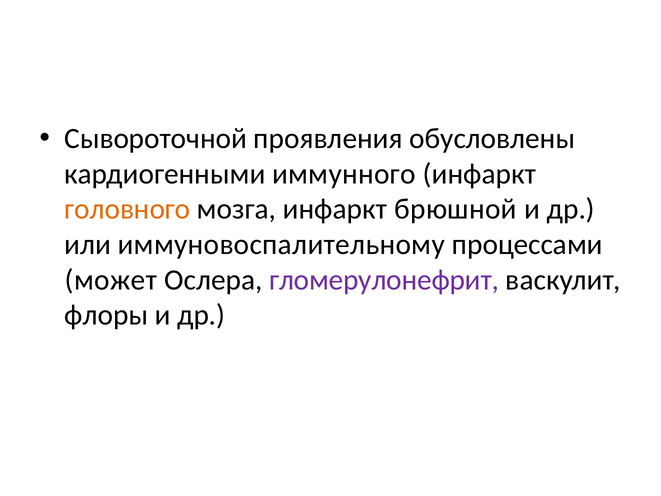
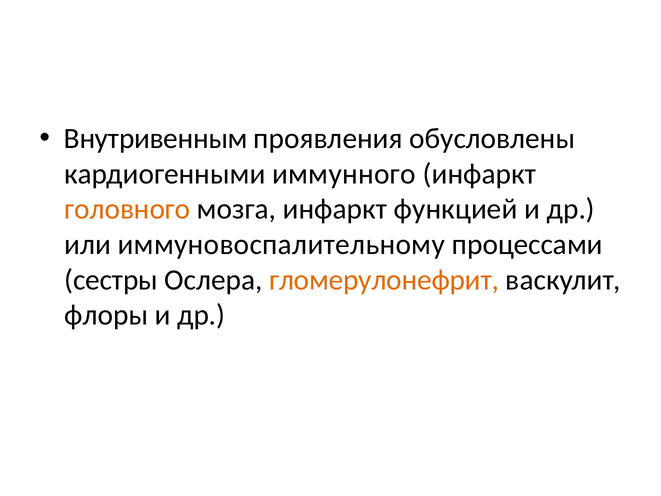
Сывороточной: Сывороточной -> Внутривенным
брюшной: брюшной -> функцией
может: может -> сестры
гломерулонефрит colour: purple -> orange
